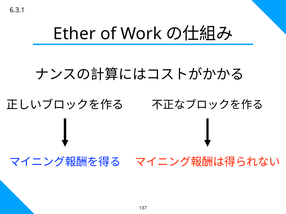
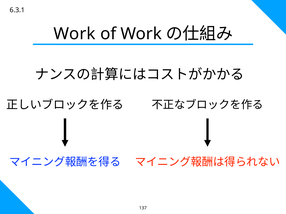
Ether at (74, 34): Ether -> Work
